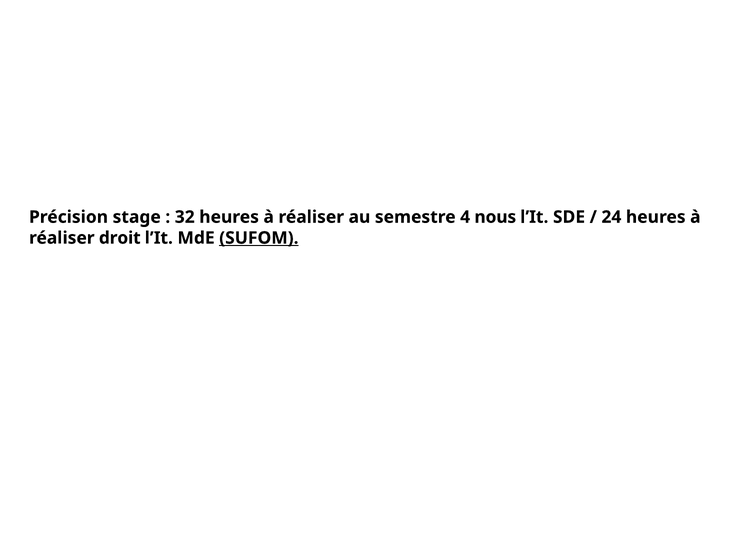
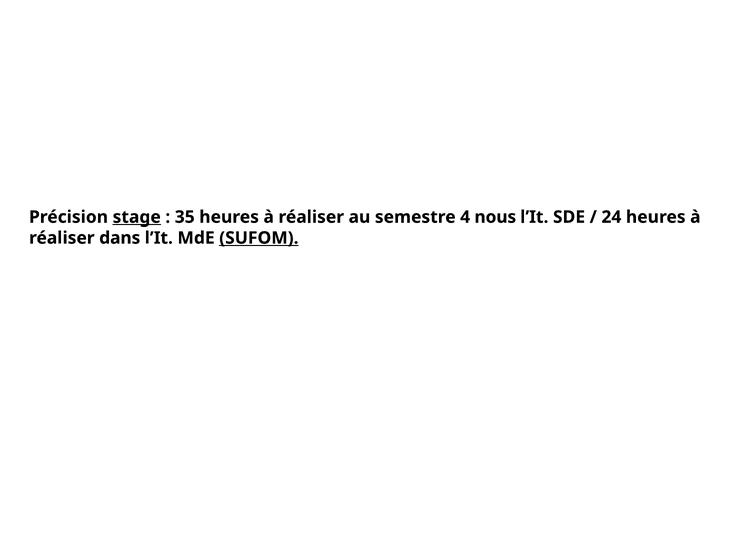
stage underline: none -> present
32: 32 -> 35
droit: droit -> dans
